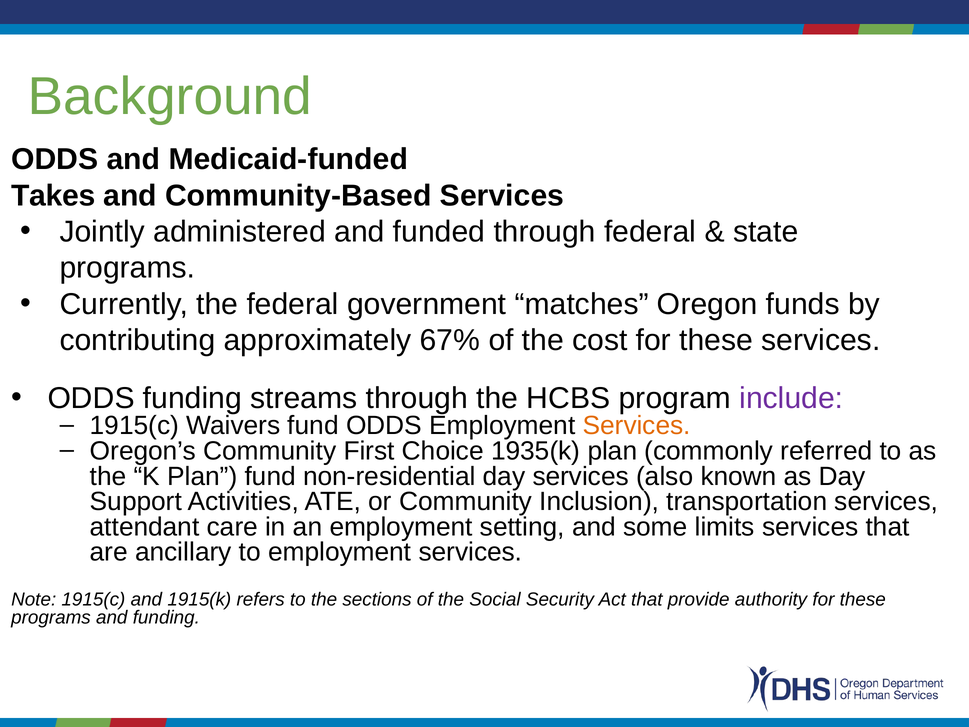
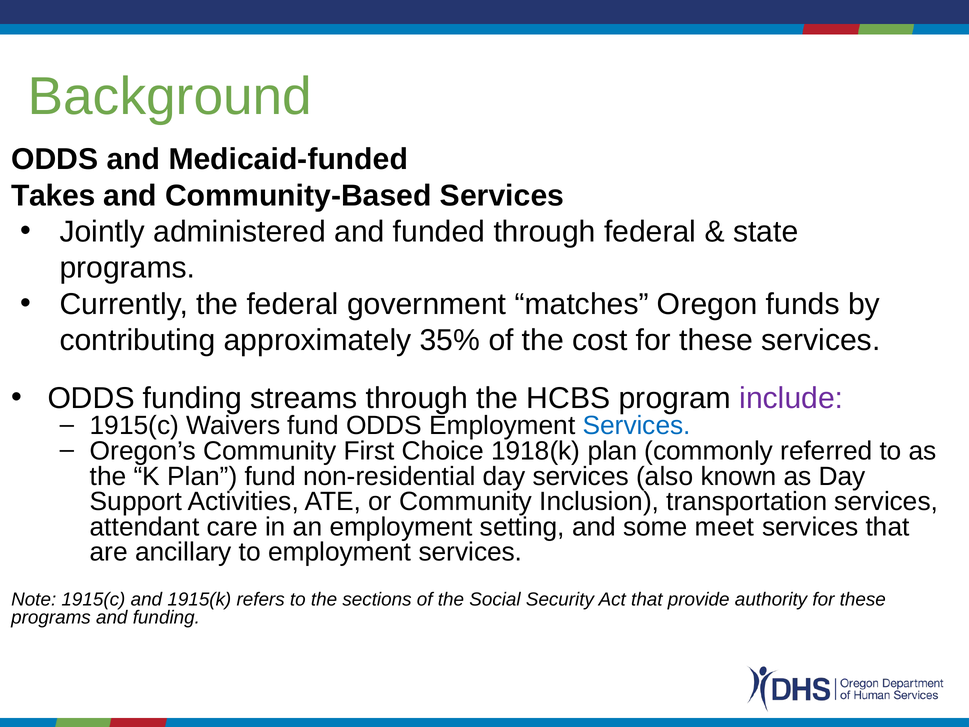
67%: 67% -> 35%
Services at (637, 426) colour: orange -> blue
1935(k: 1935(k -> 1918(k
limits: limits -> meet
